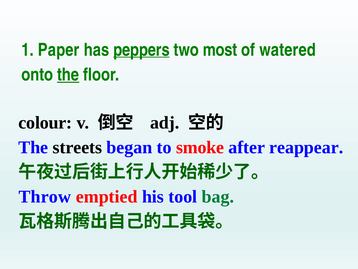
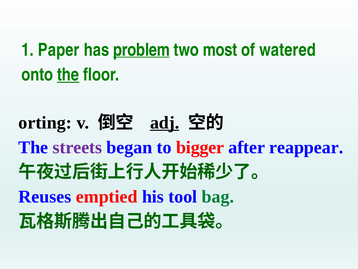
peppers: peppers -> problem
colour: colour -> orting
adj underline: none -> present
streets colour: black -> purple
smoke: smoke -> bigger
Throw: Throw -> Reuses
